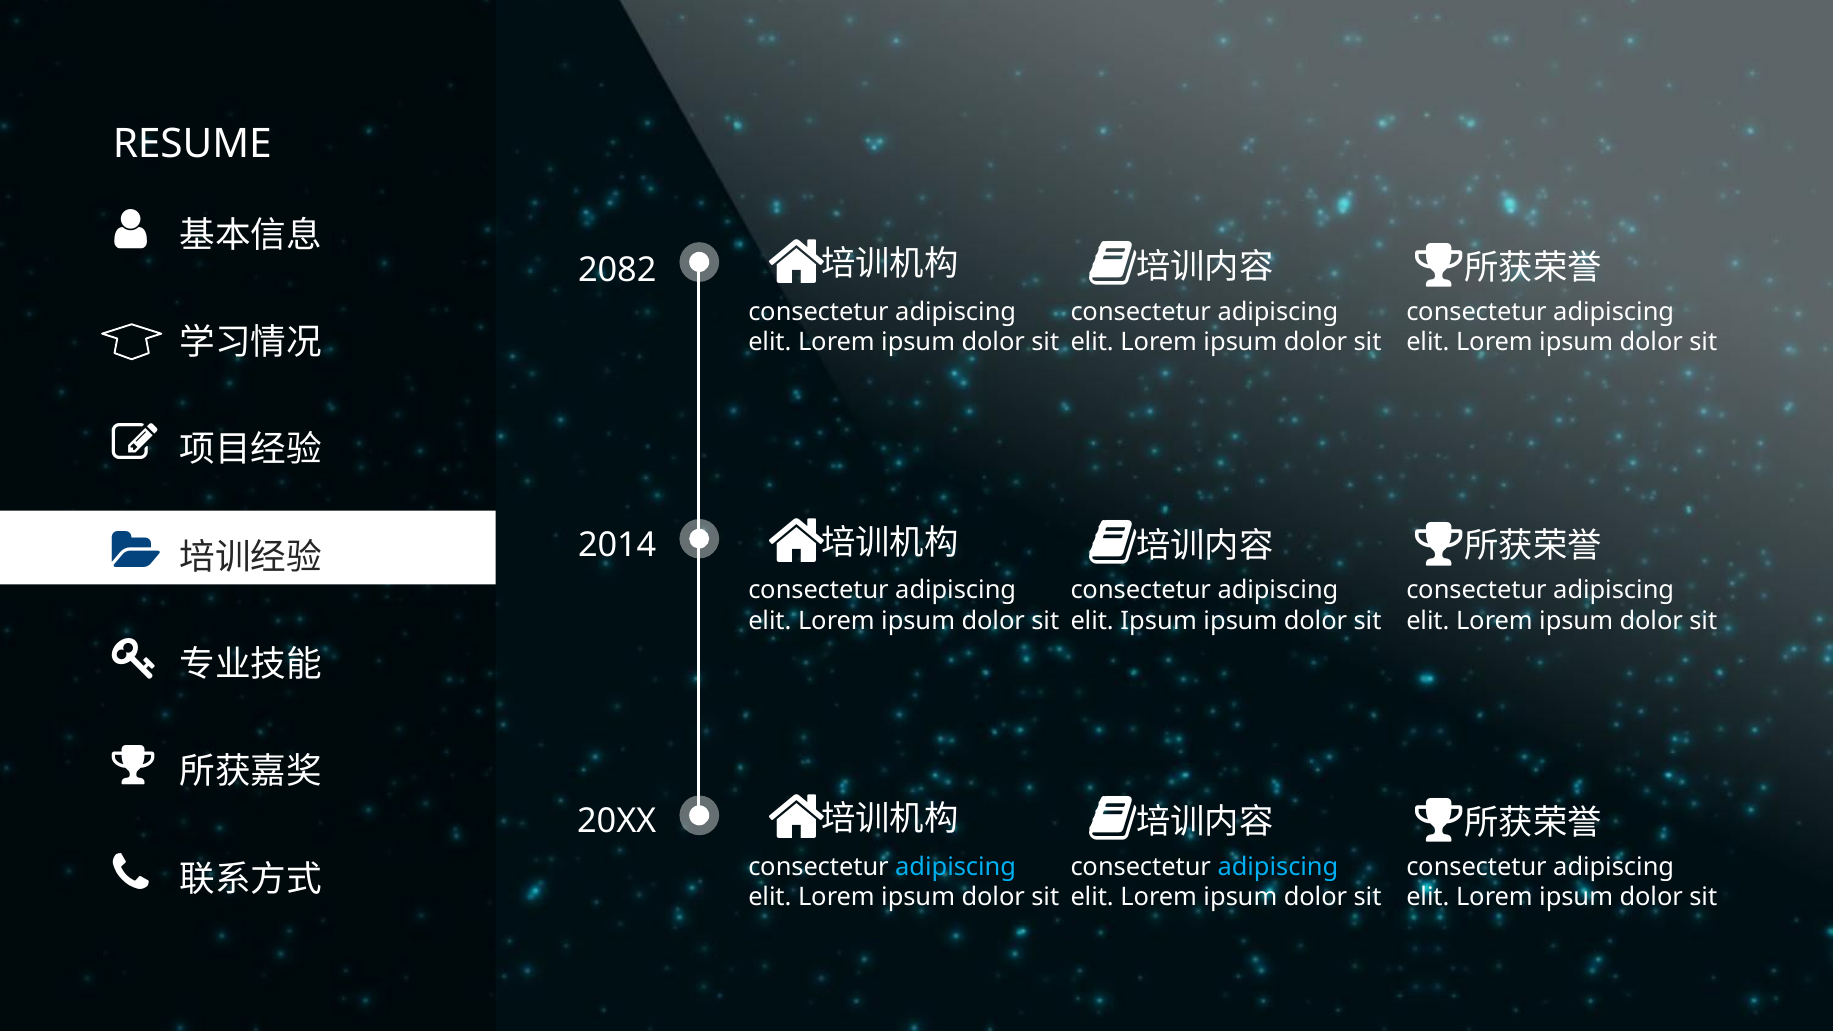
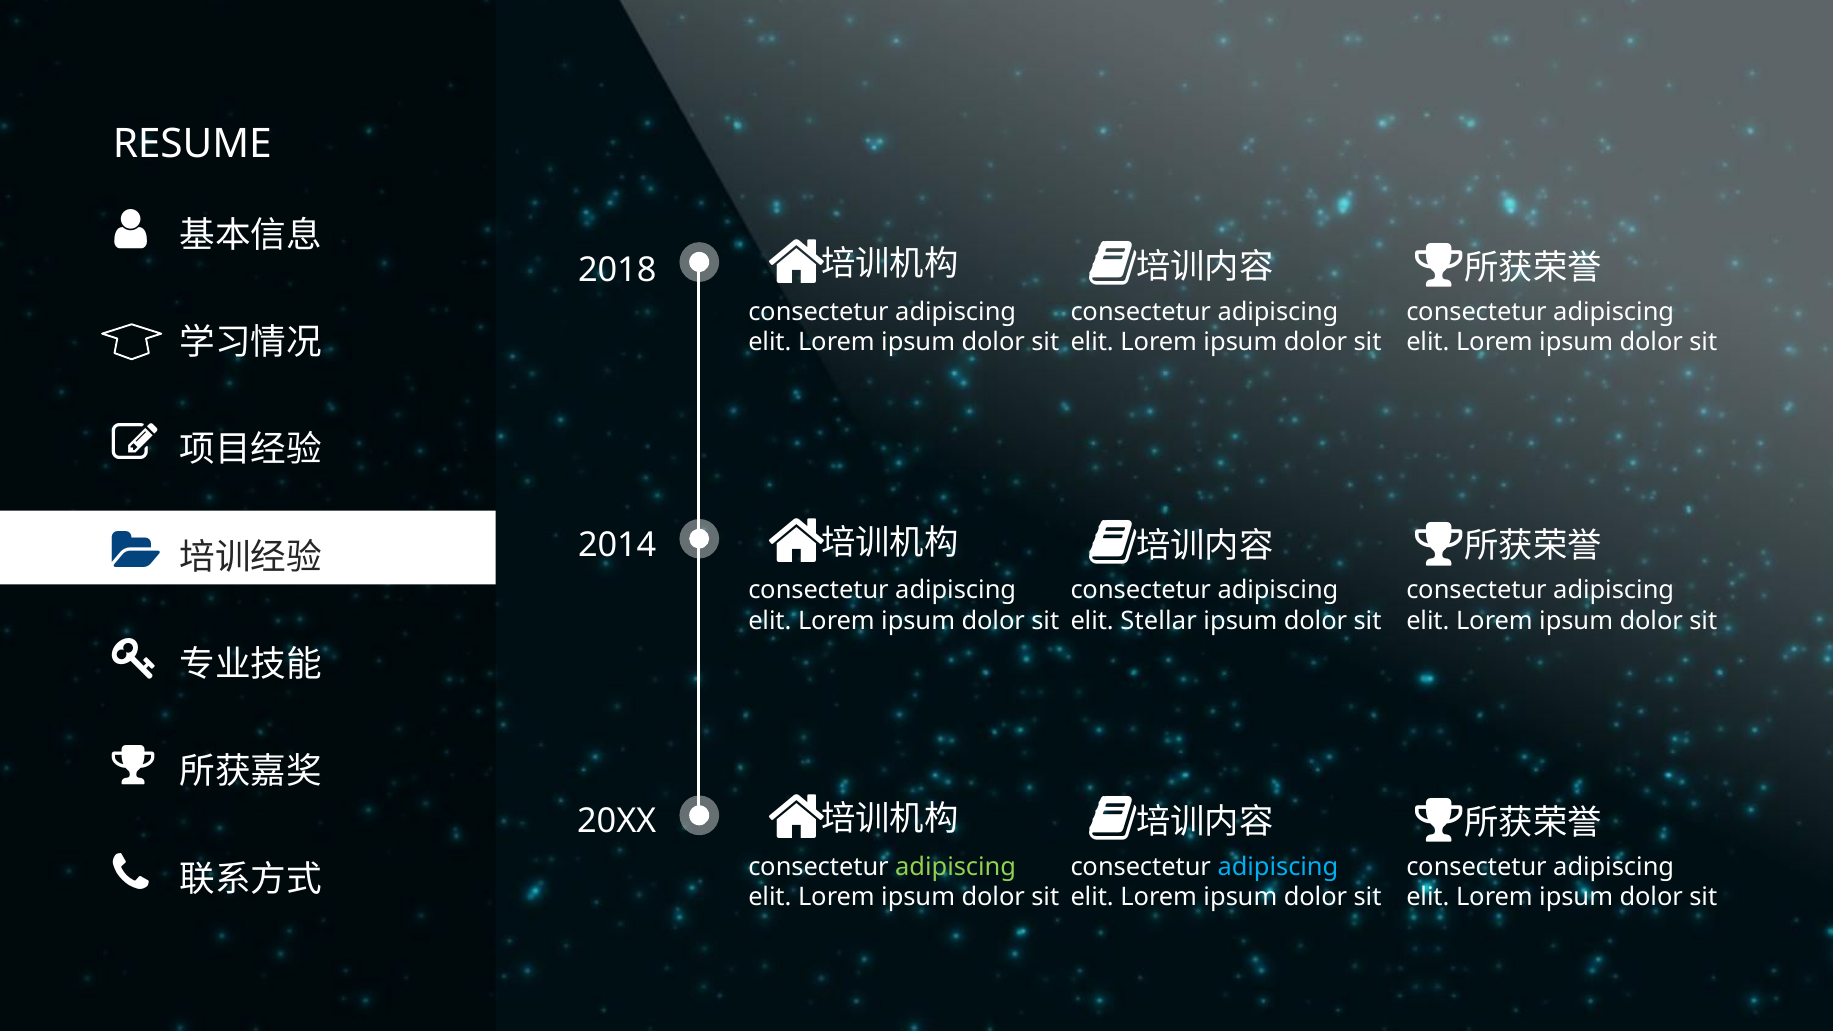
2082: 2082 -> 2018
elit Ipsum: Ipsum -> Stellar
adipiscing at (956, 867) colour: light blue -> light green
